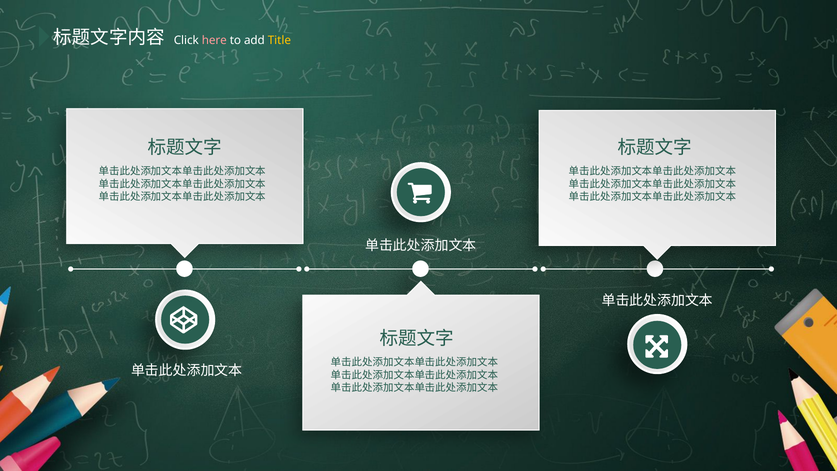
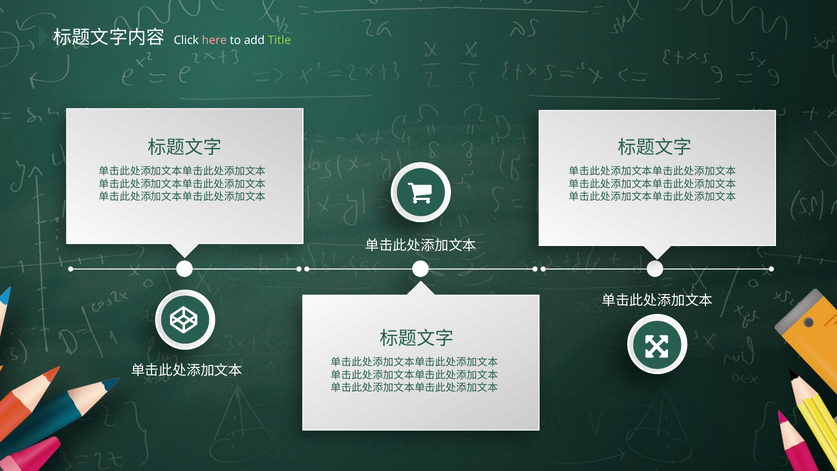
Title colour: yellow -> light green
